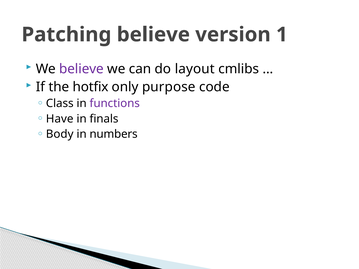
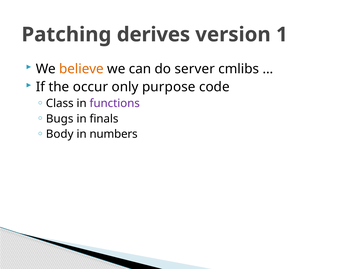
Patching believe: believe -> derives
believe at (81, 69) colour: purple -> orange
layout: layout -> server
hotfix: hotfix -> occur
Have: Have -> Bugs
